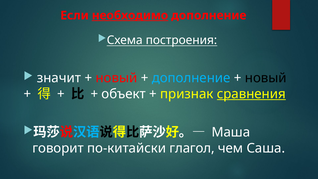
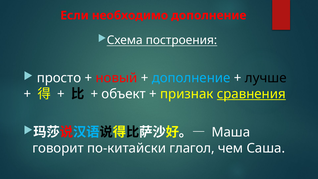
необходимо underline: present -> none
значит: значит -> просто
новый at (266, 78): новый -> лучше
